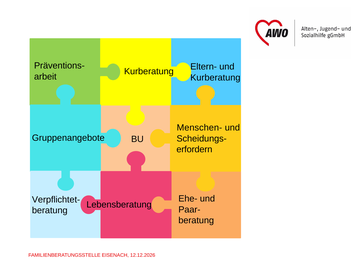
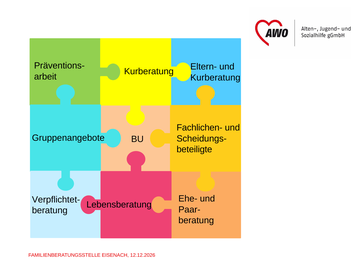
Menschen-: Menschen- -> Fachlichen-
erfordern: erfordern -> beteiligte
